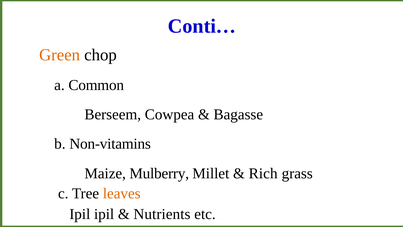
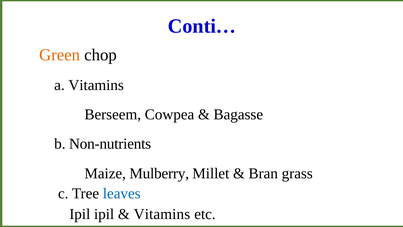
a Common: Common -> Vitamins
Non-vitamins: Non-vitamins -> Non-nutrients
Rich: Rich -> Bran
leaves colour: orange -> blue
Nutrients at (162, 214): Nutrients -> Vitamins
